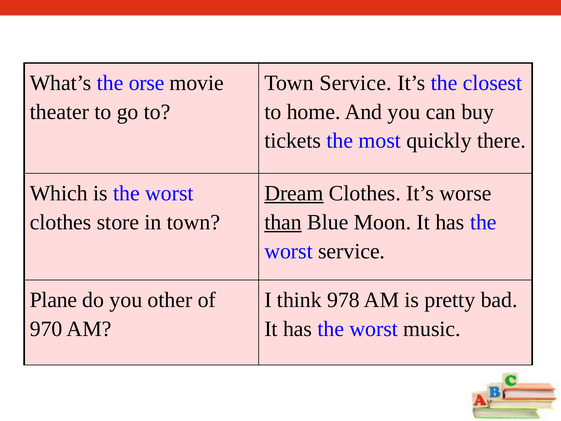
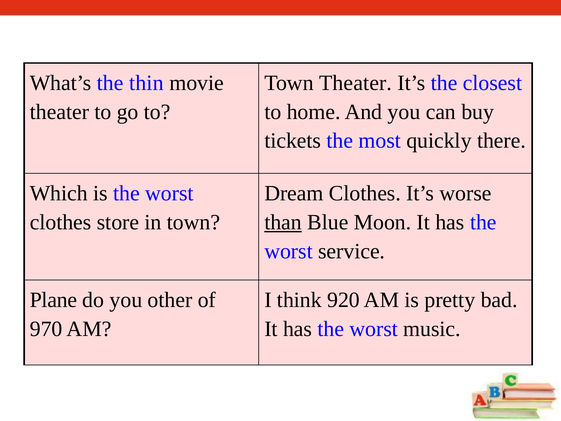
orse: orse -> thin
Town Service: Service -> Theater
Dream underline: present -> none
978: 978 -> 920
